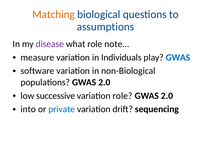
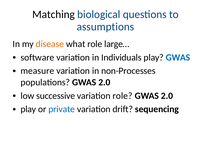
Matching colour: orange -> black
disease colour: purple -> orange
note…: note… -> large…
measure: measure -> software
software: software -> measure
non-Biological: non-Biological -> non-Processes
into at (28, 109): into -> play
